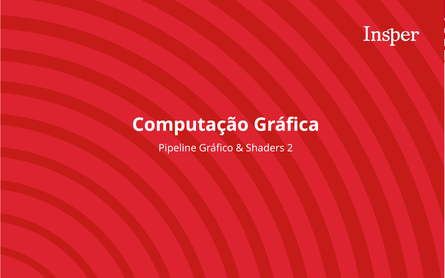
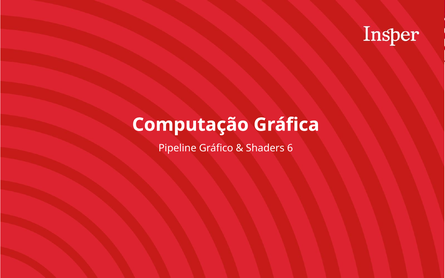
2: 2 -> 6
